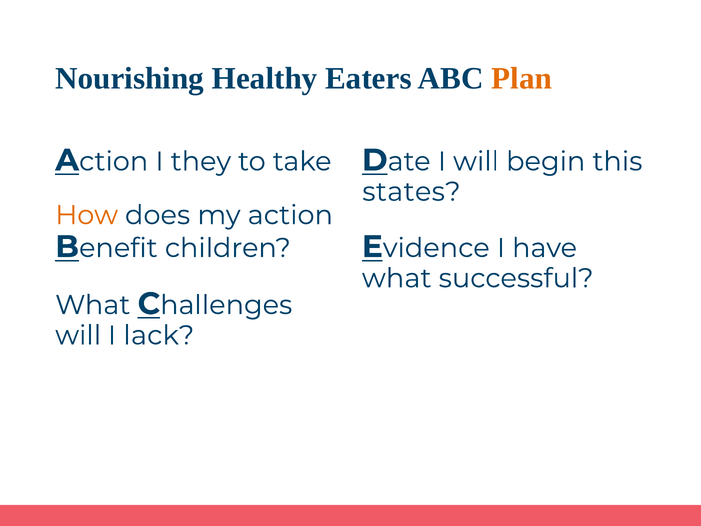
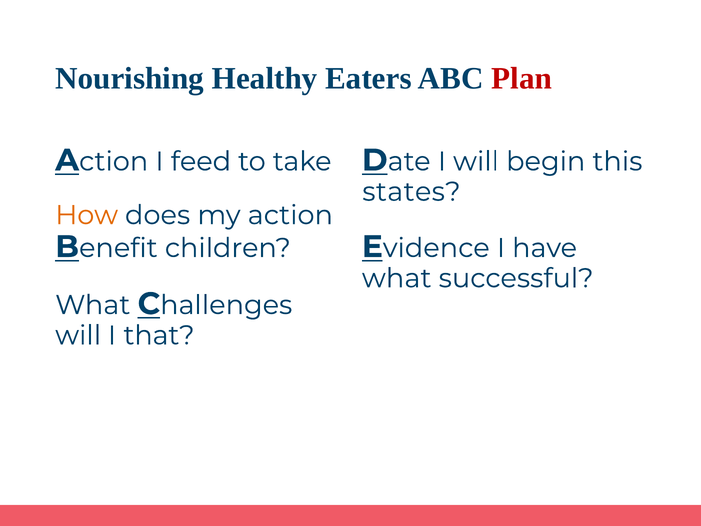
Plan colour: orange -> red
they: they -> feed
lack: lack -> that
